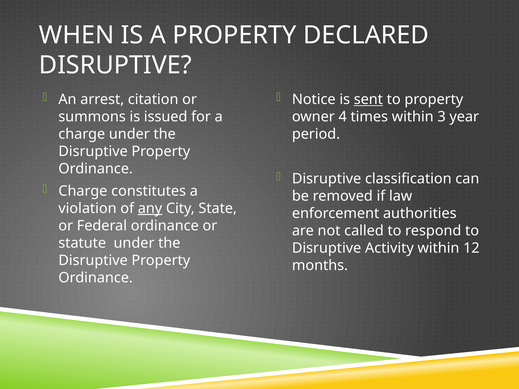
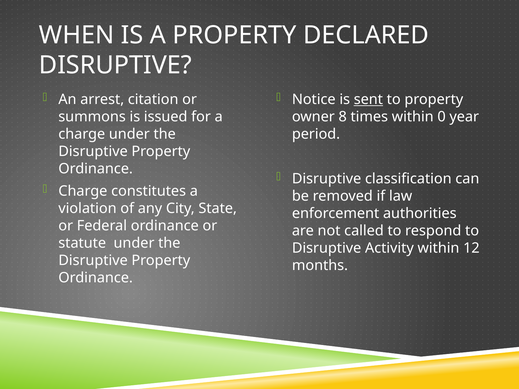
4: 4 -> 8
3: 3 -> 0
any underline: present -> none
